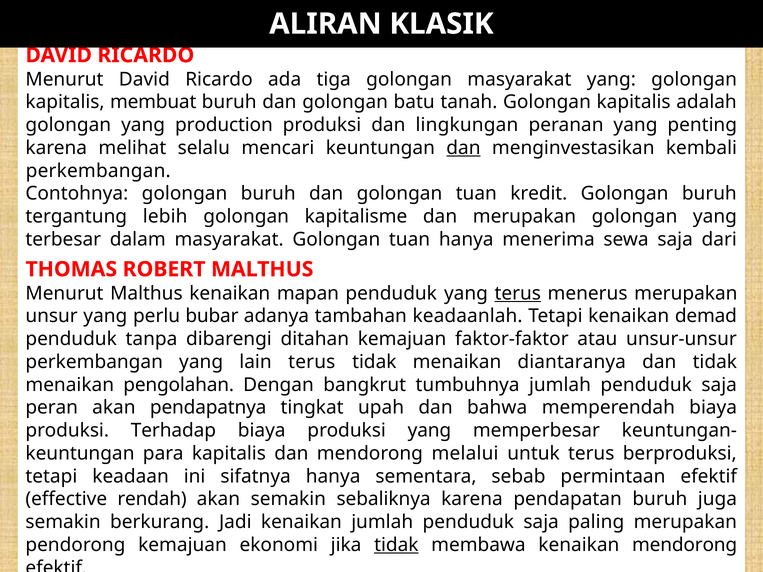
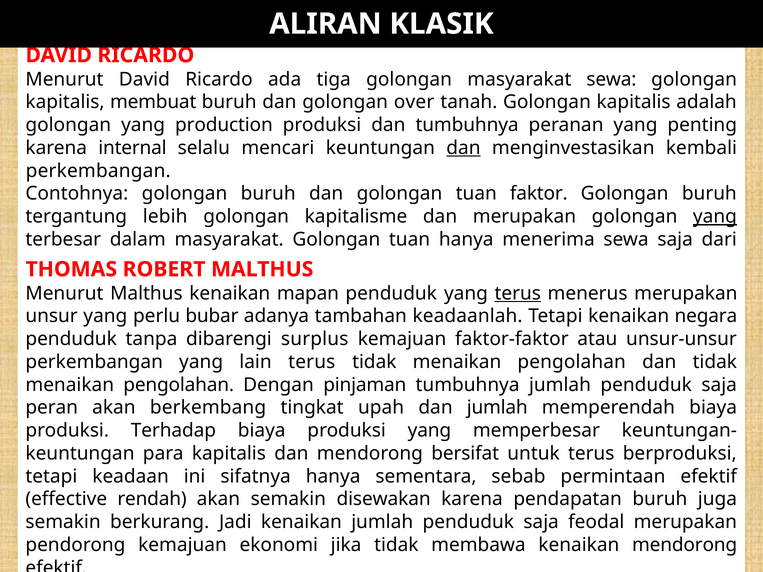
masyarakat yang: yang -> sewa
batu: batu -> over
dan lingkungan: lingkungan -> tumbuhnya
melihat: melihat -> internal
kredit: kredit -> faktor
yang at (715, 217) underline: none -> present
demad: demad -> negara
ditahan: ditahan -> surplus
diantaranya at (572, 362): diantaranya -> pengolahan
bangkrut: bangkrut -> pinjaman
pendapatnya: pendapatnya -> berkembang
dan bahwa: bahwa -> jumlah
melalui: melalui -> bersifat
semakin sebaliknya: sebaliknya -> disewakan
paling: paling -> feodal
tidak at (396, 545) underline: present -> none
